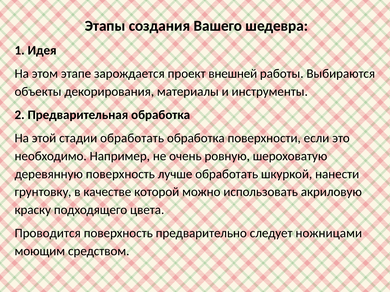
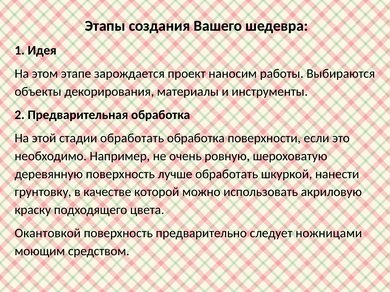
внешней: внешней -> наносим
Проводится: Проводится -> Окантовкой
